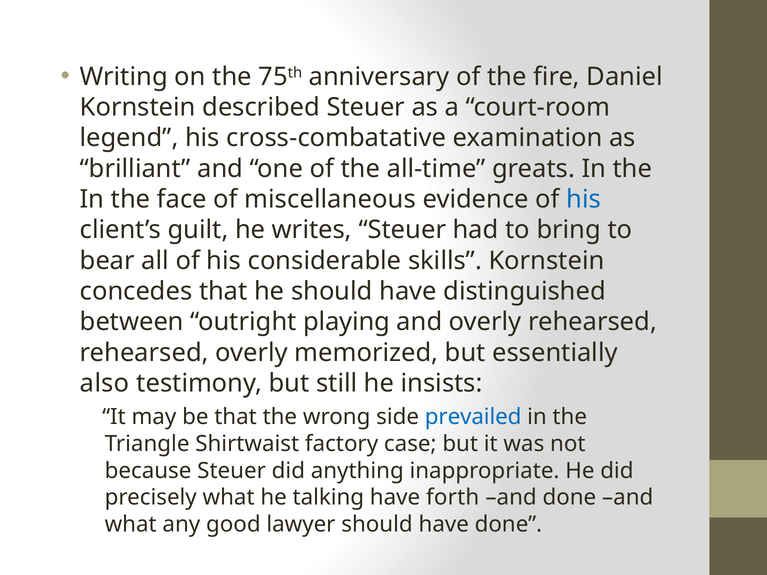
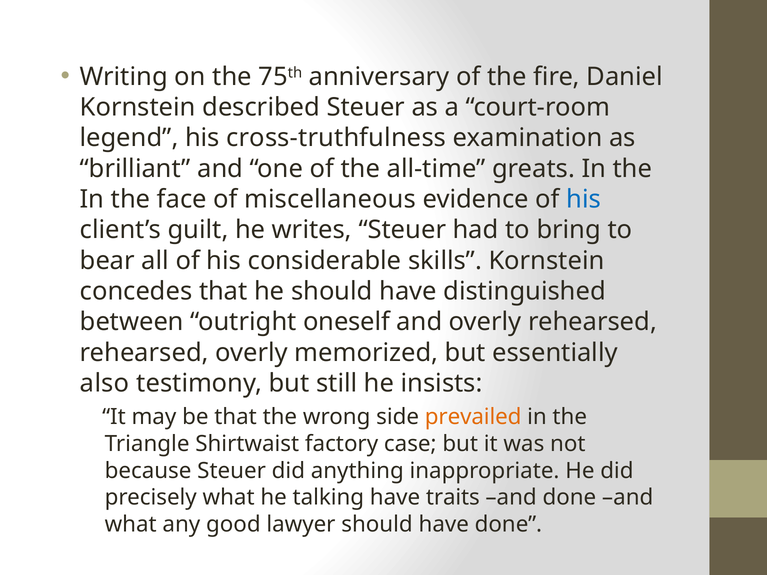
cross-combatative: cross-combatative -> cross-truthfulness
playing: playing -> oneself
prevailed colour: blue -> orange
forth: forth -> traits
